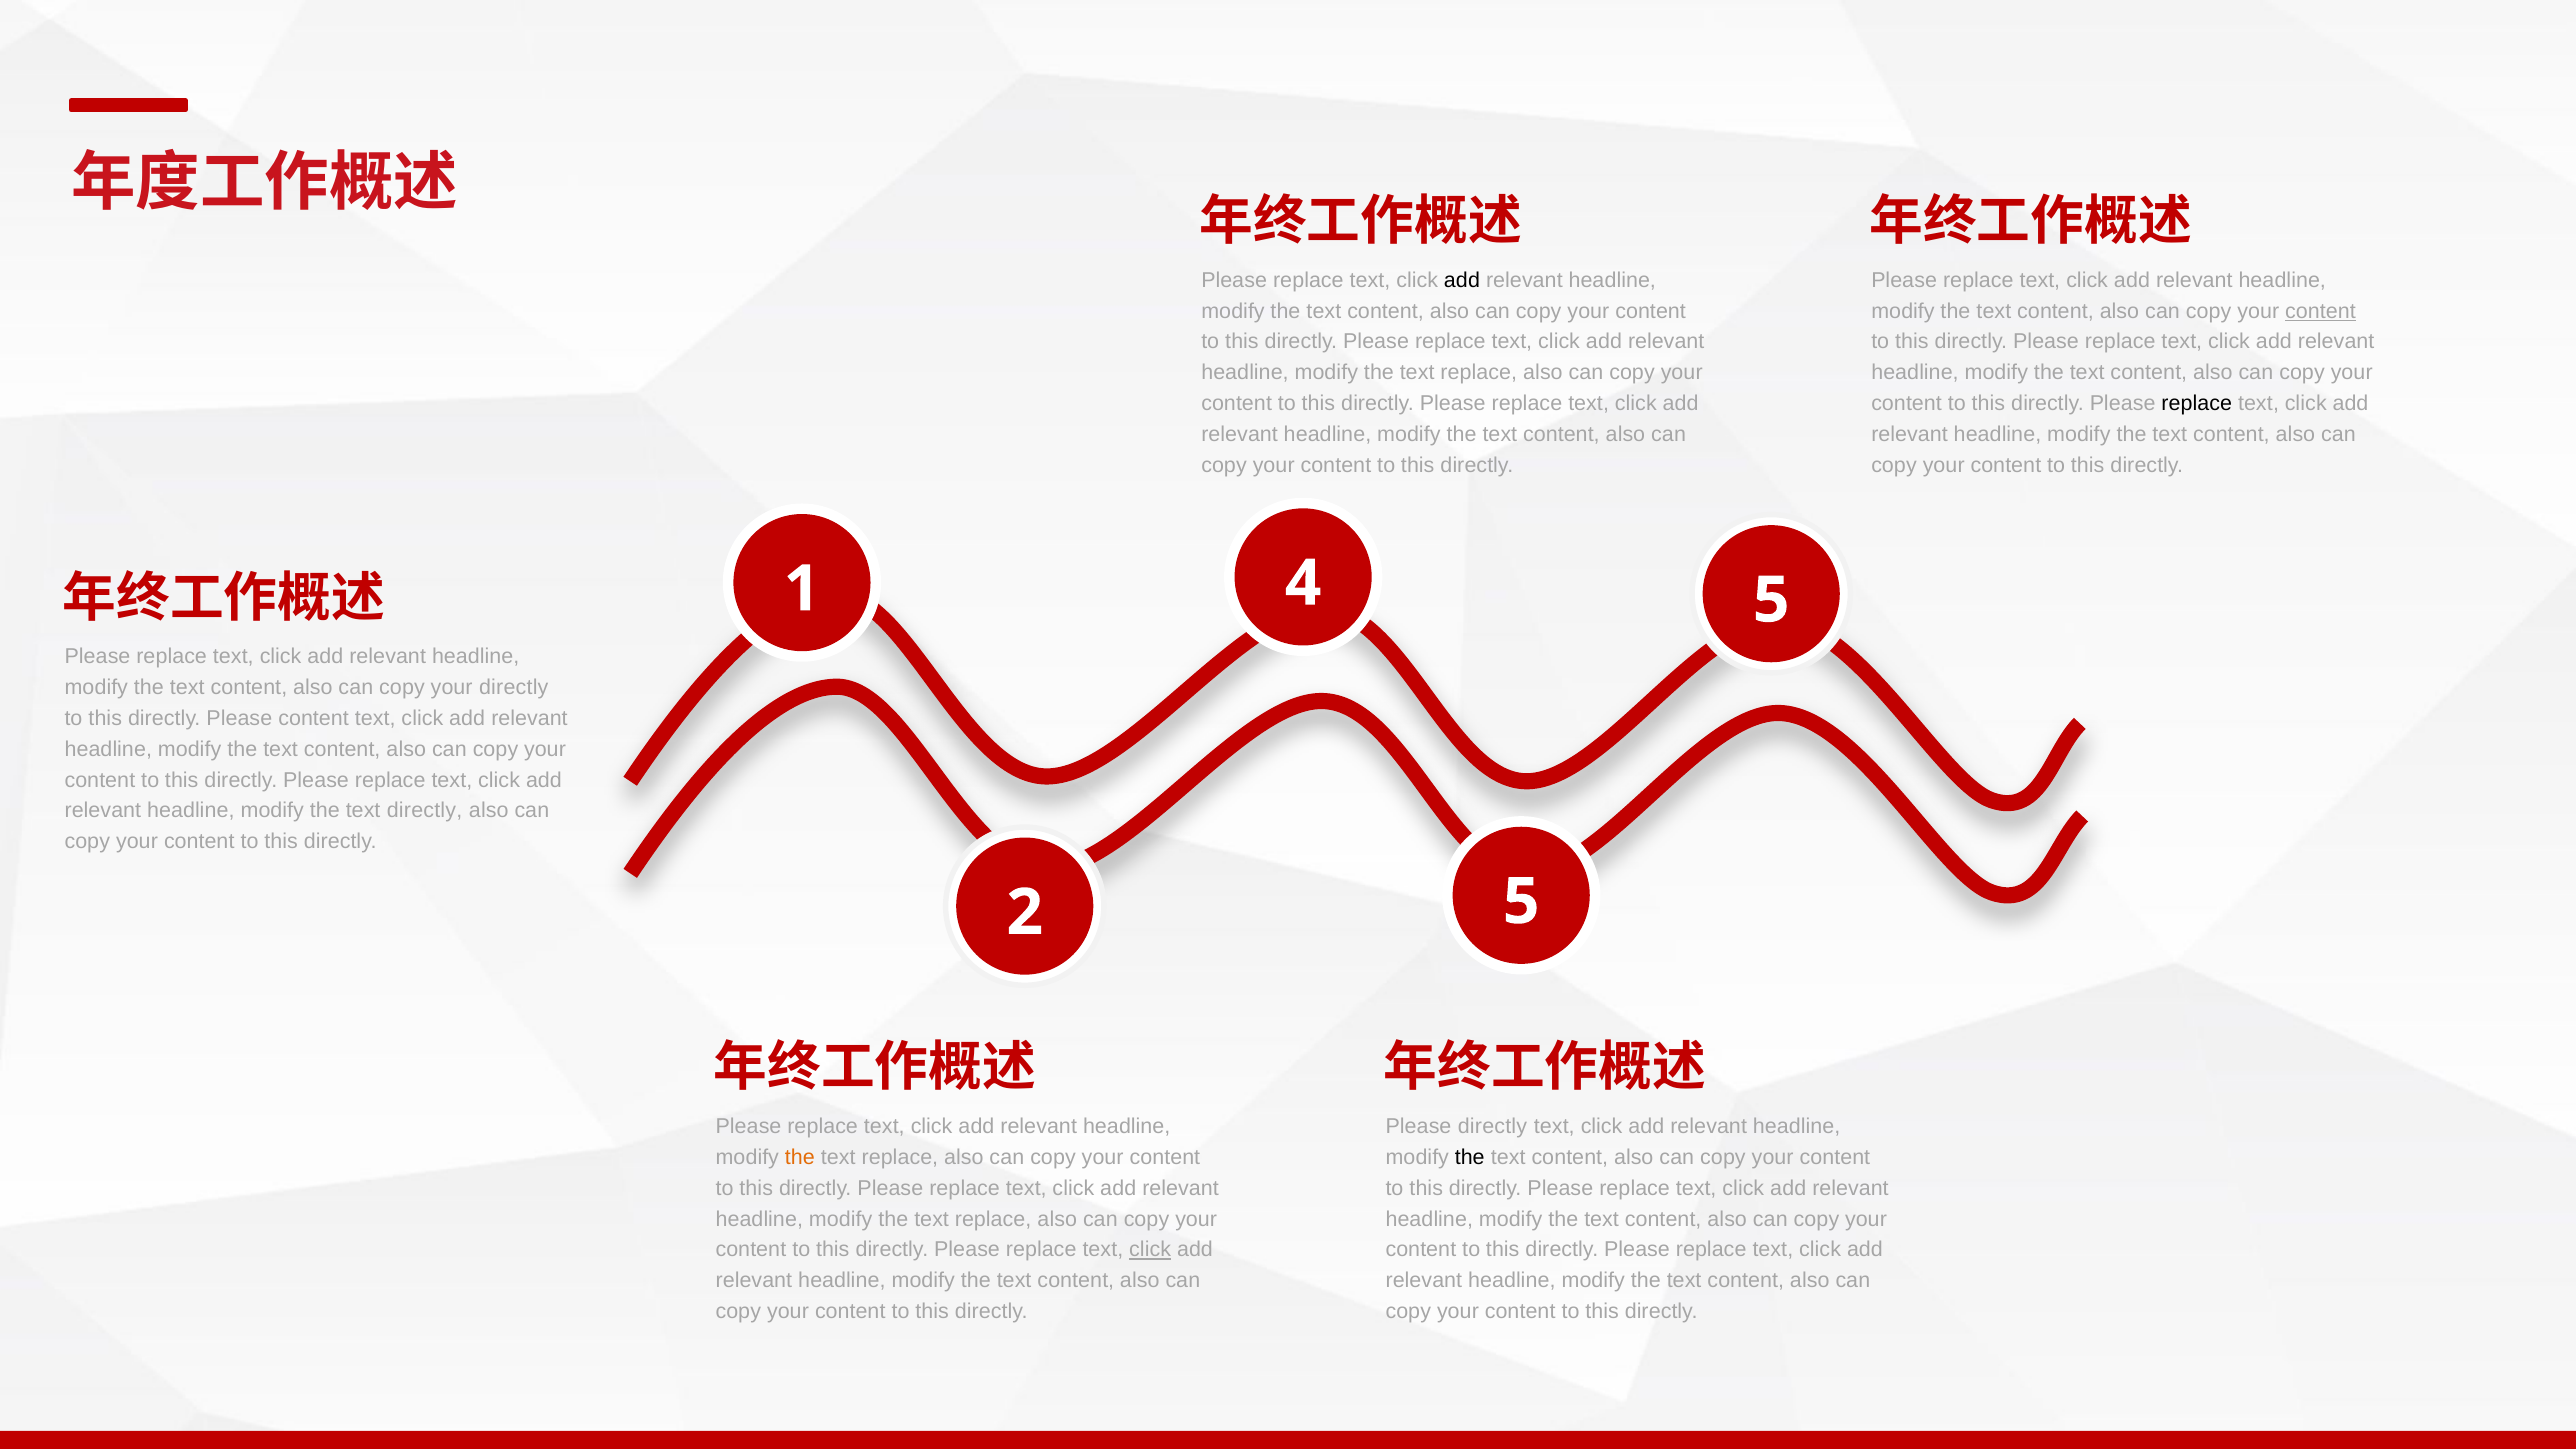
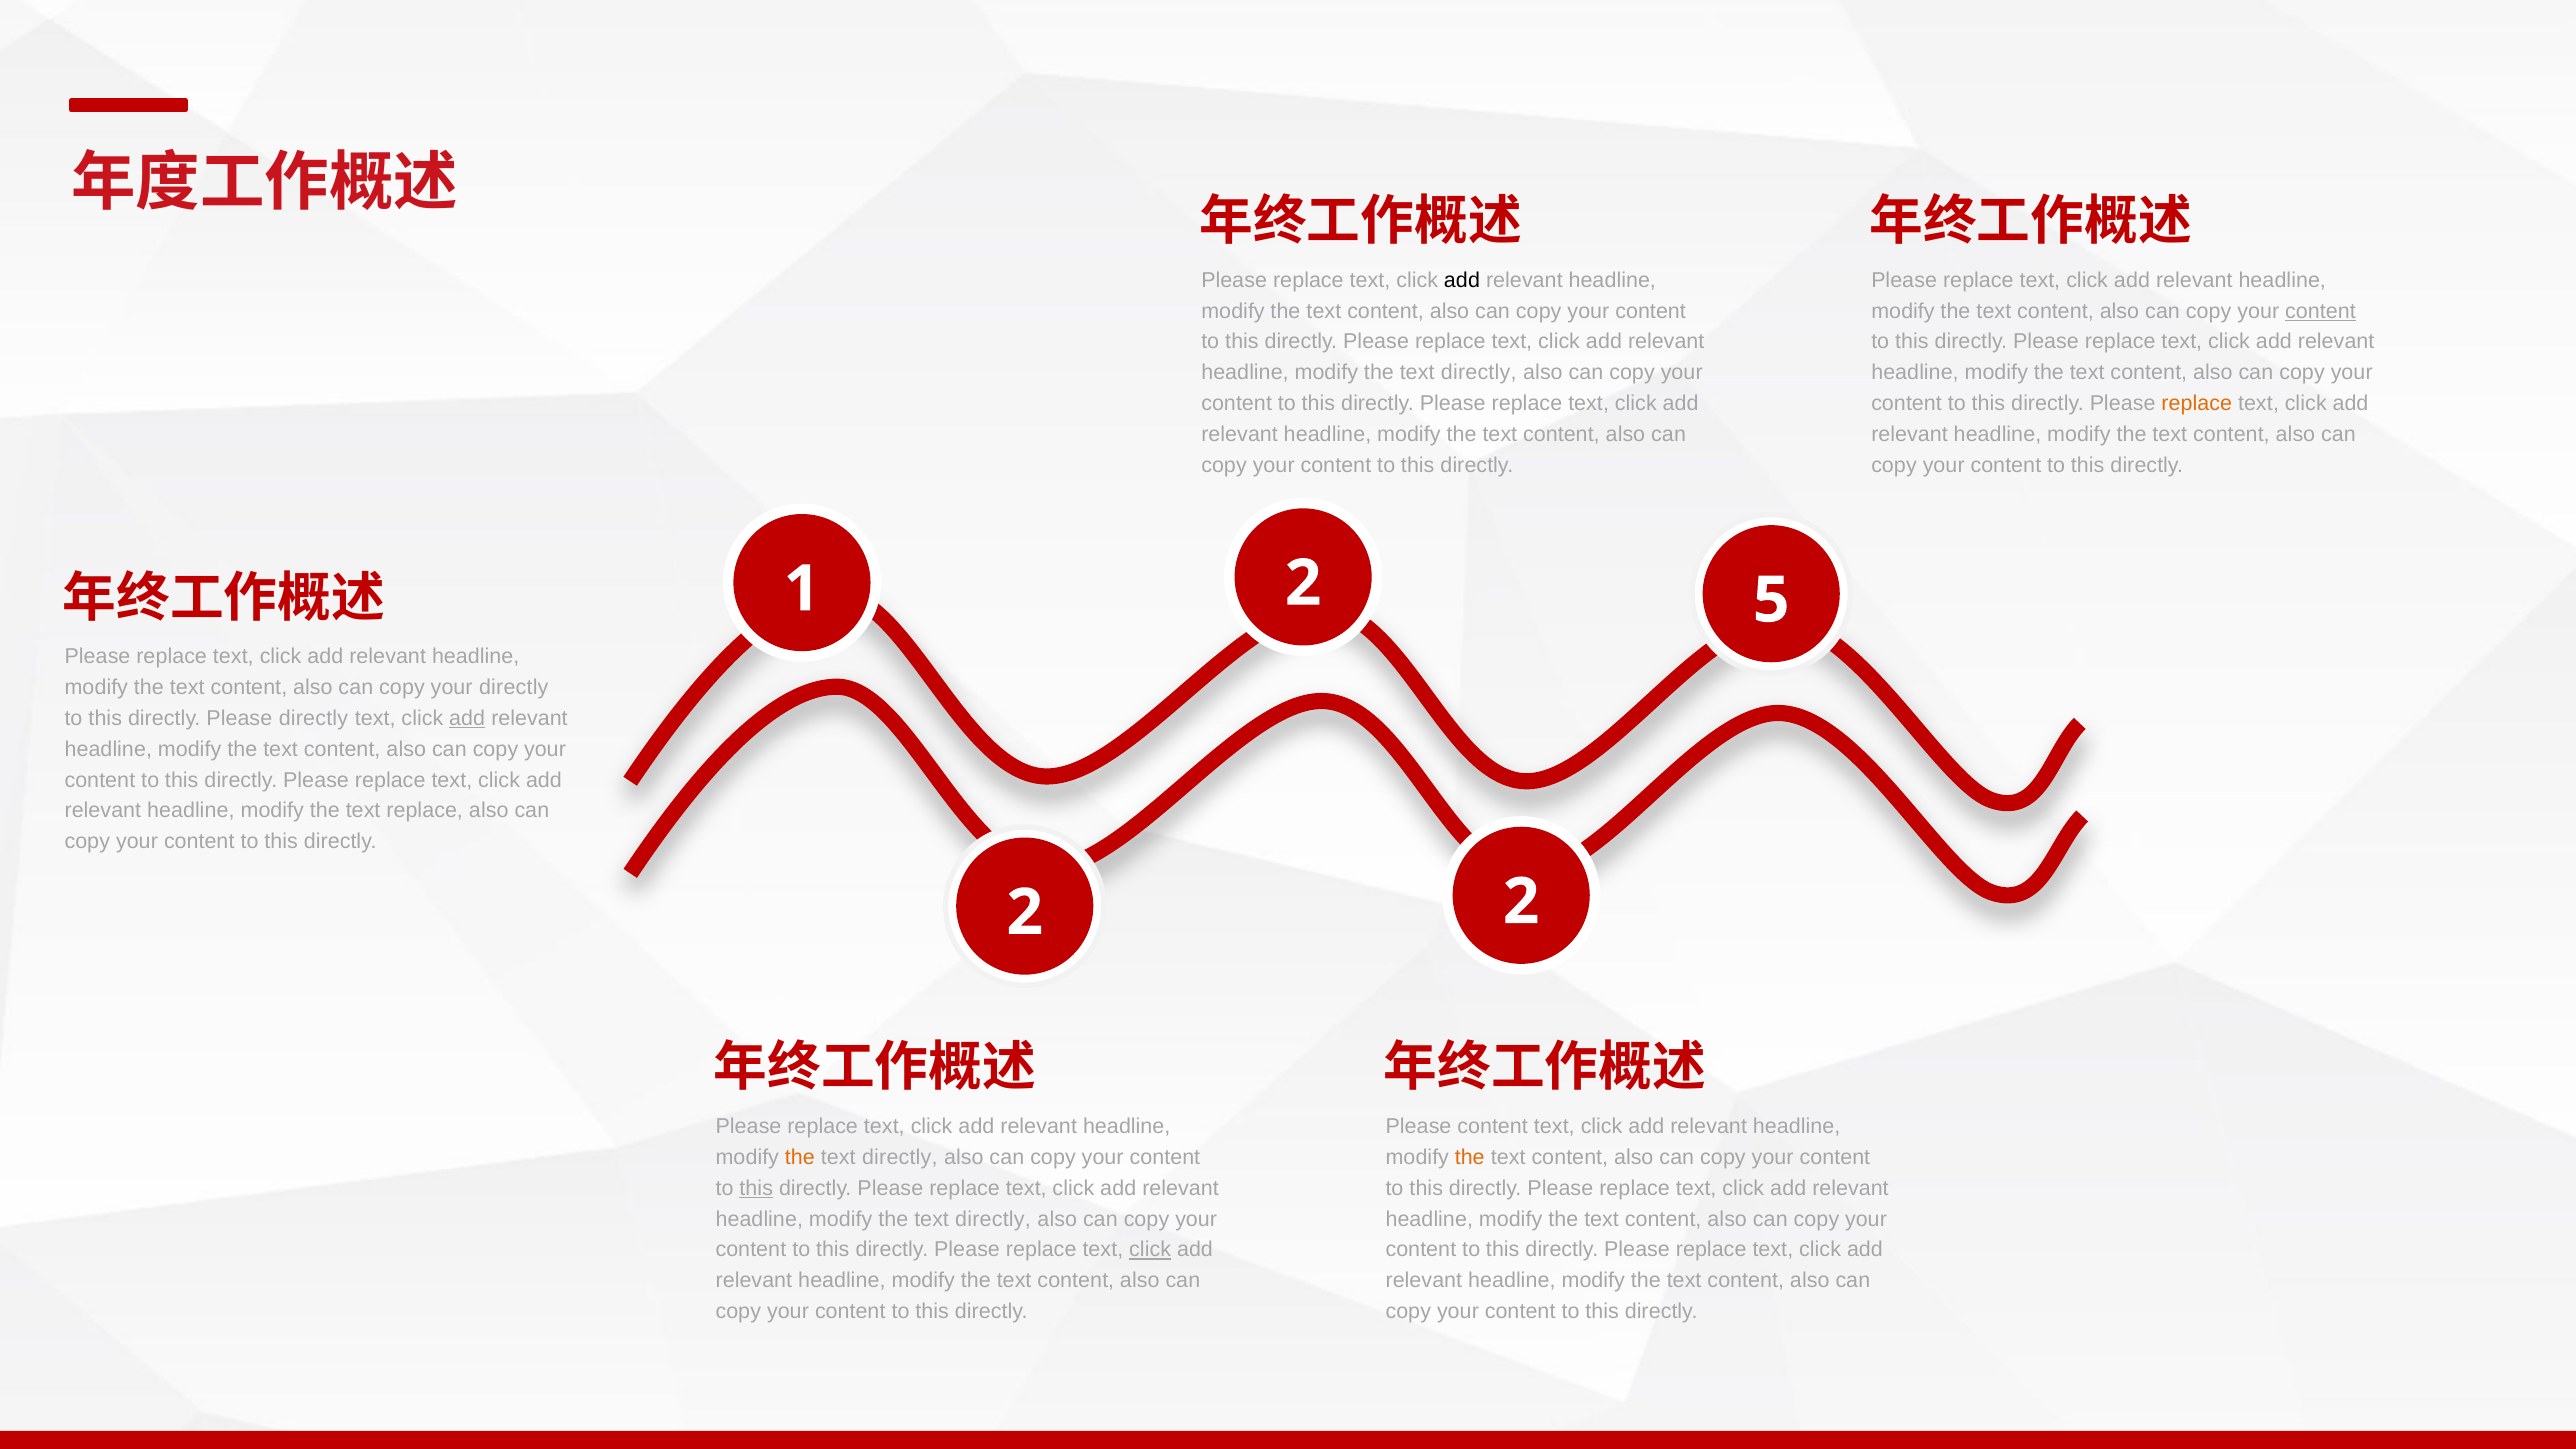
replace at (1479, 373): replace -> directly
replace at (2197, 403) colour: black -> orange
1 4: 4 -> 2
Please content: content -> directly
add at (467, 718) underline: none -> present
text directly: directly -> replace
2 5: 5 -> 2
Please directly: directly -> content
replace at (900, 1157): replace -> directly
the at (1470, 1157) colour: black -> orange
this at (756, 1188) underline: none -> present
replace at (993, 1219): replace -> directly
